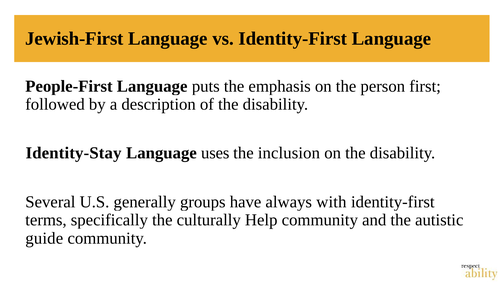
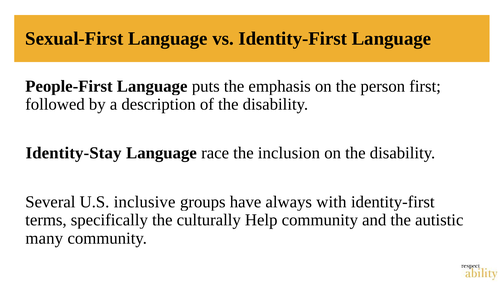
Jewish-First: Jewish-First -> Sexual-First
uses: uses -> race
generally: generally -> inclusive
guide: guide -> many
